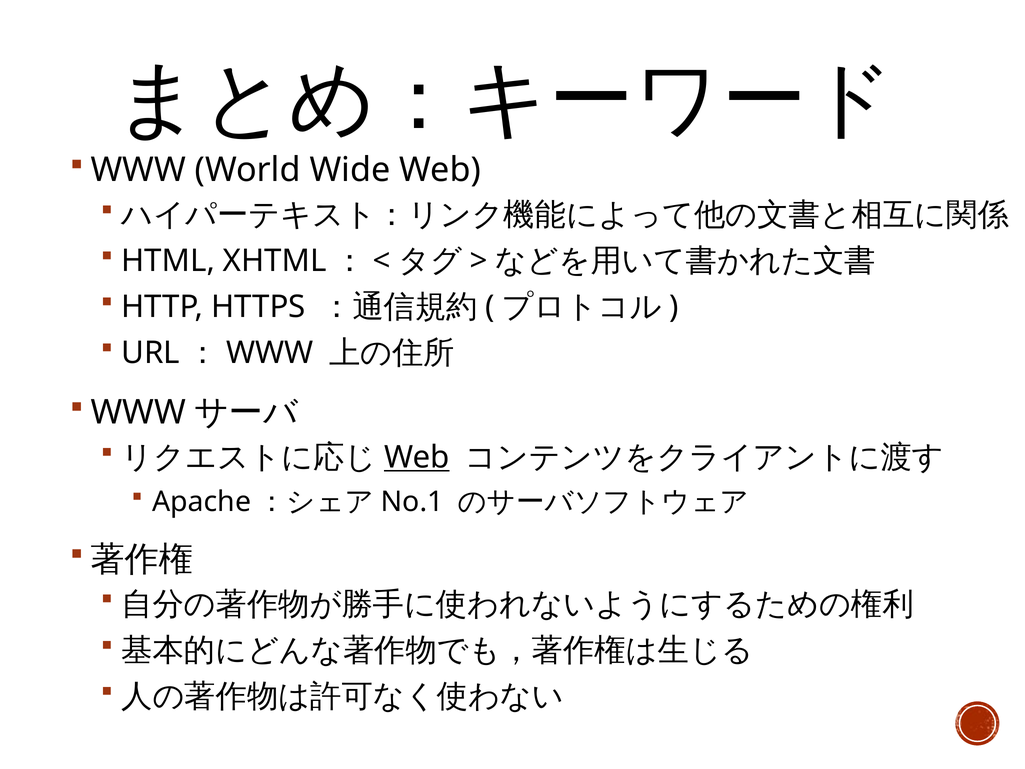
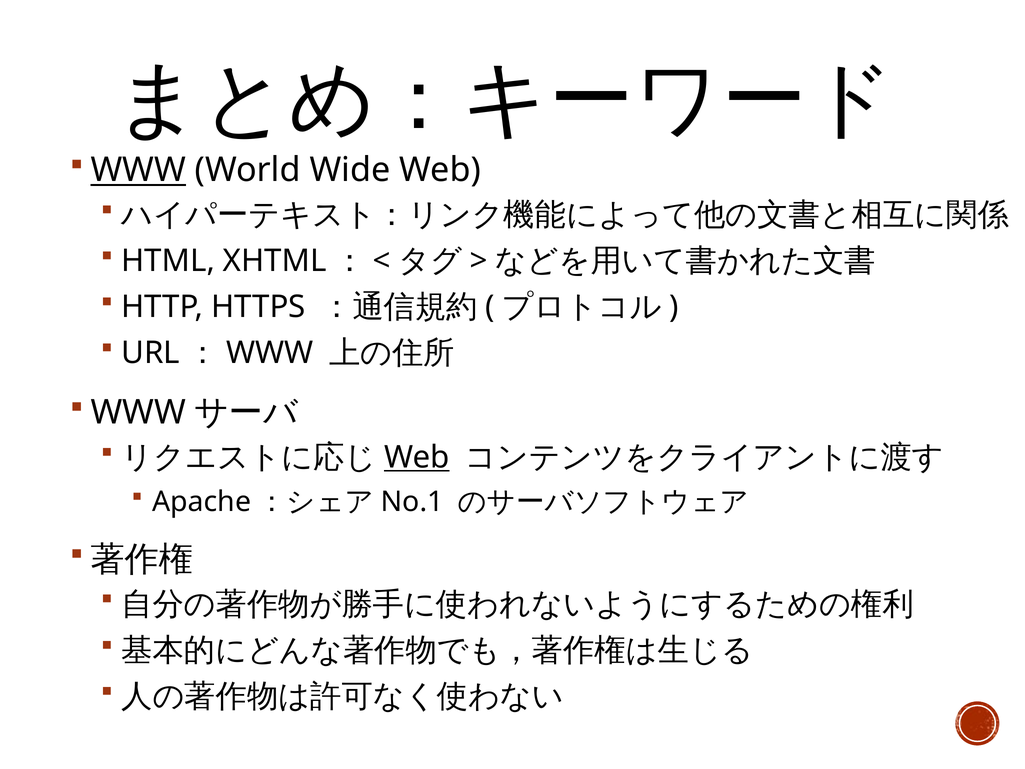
WWW at (138, 170) underline: none -> present
